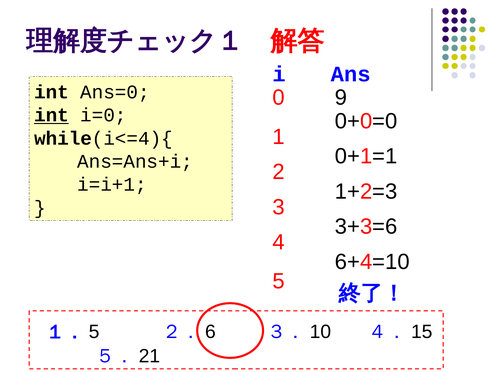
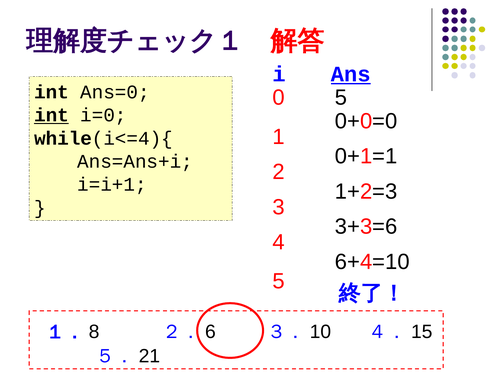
Ans underline: none -> present
0 9: 9 -> 5
5 at (94, 332): 5 -> 8
